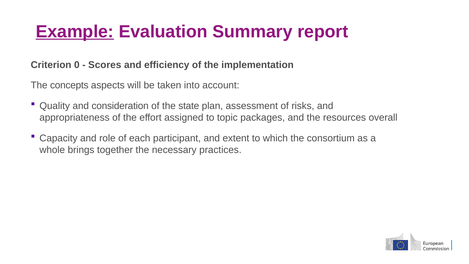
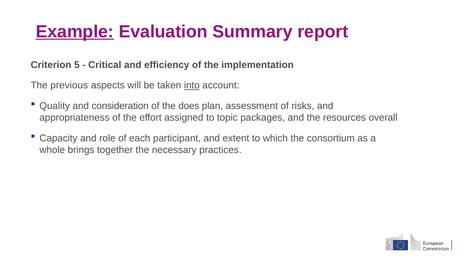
0: 0 -> 5
Scores: Scores -> Critical
concepts: concepts -> previous
into underline: none -> present
state: state -> does
